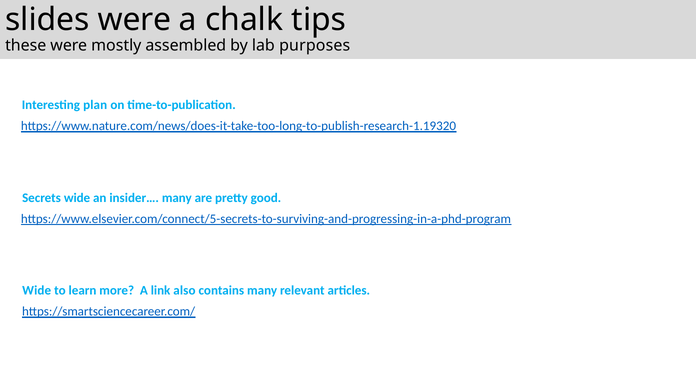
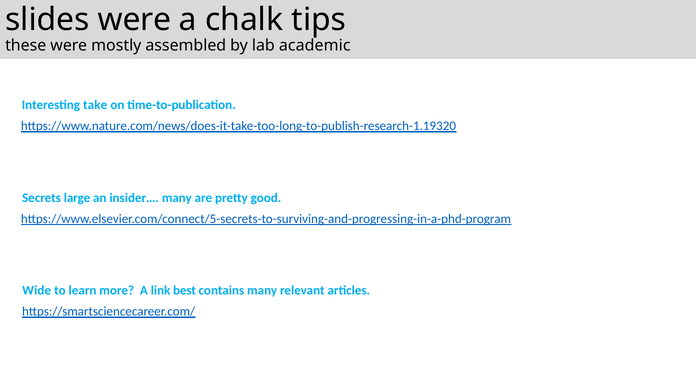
purposes: purposes -> academic
plan: plan -> take
Secrets wide: wide -> large
also: also -> best
